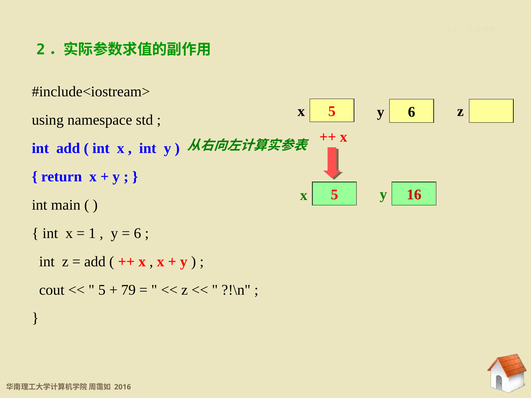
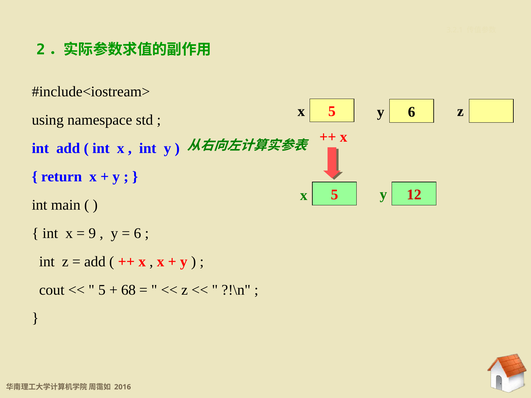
16: 16 -> 12
1: 1 -> 9
79: 79 -> 68
